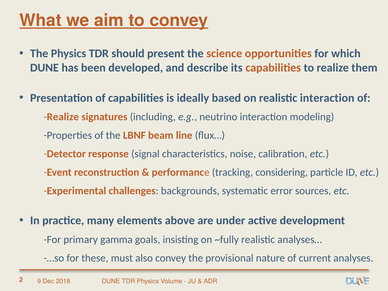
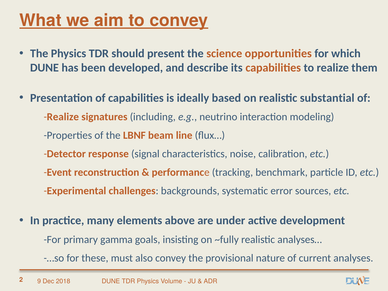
realistic interaction: interaction -> substantial
considering: considering -> benchmark
